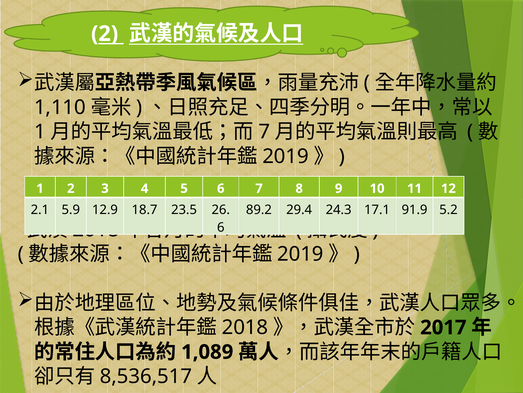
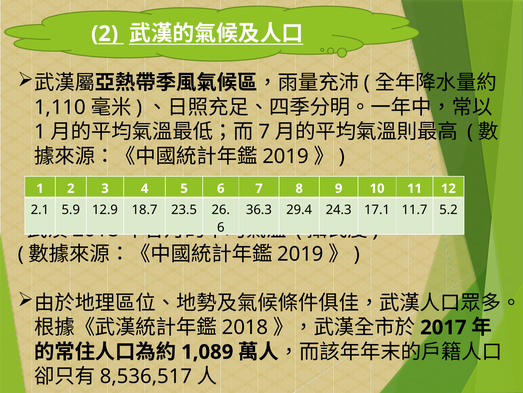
89.2: 89.2 -> 36.3
91.9: 91.9 -> 11.7
